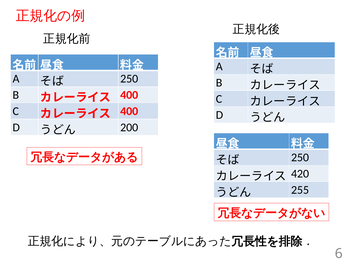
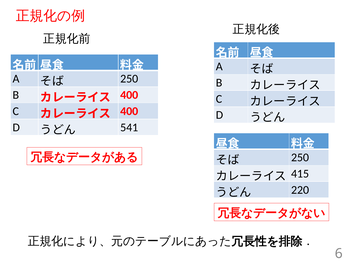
200: 200 -> 541
420: 420 -> 415
255: 255 -> 220
